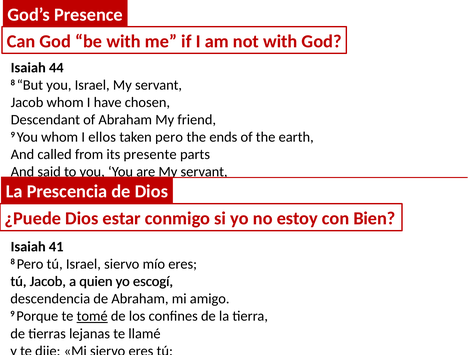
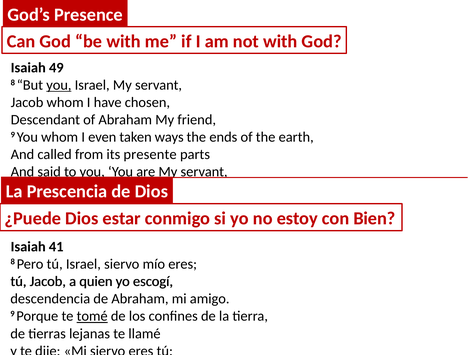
44: 44 -> 49
you at (59, 85) underline: none -> present
ellos: ellos -> even
taken pero: pero -> ways
